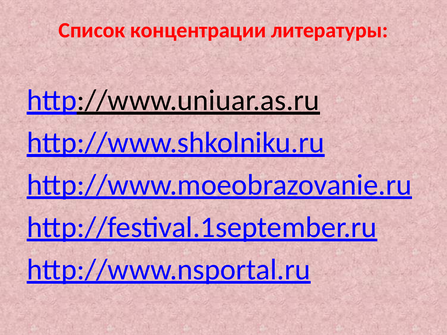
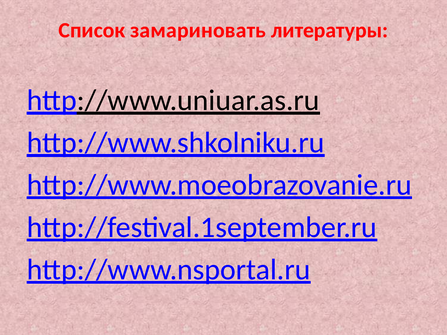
концентрации: концентрации -> замариновать
